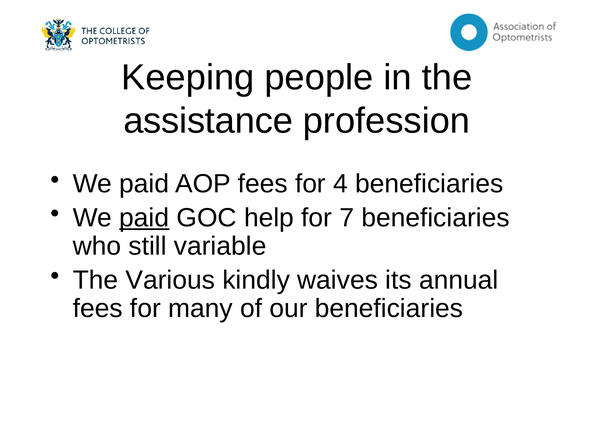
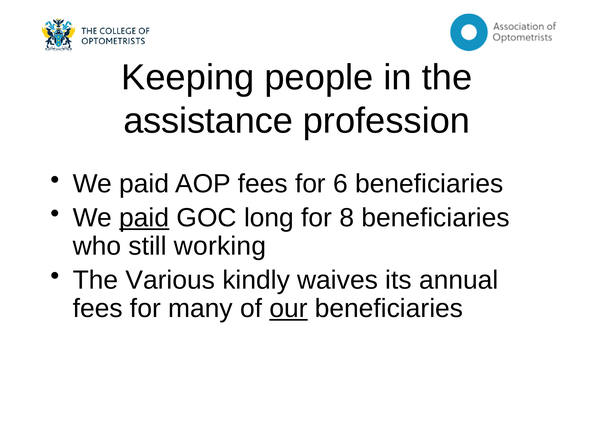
4: 4 -> 6
help: help -> long
7: 7 -> 8
variable: variable -> working
our underline: none -> present
